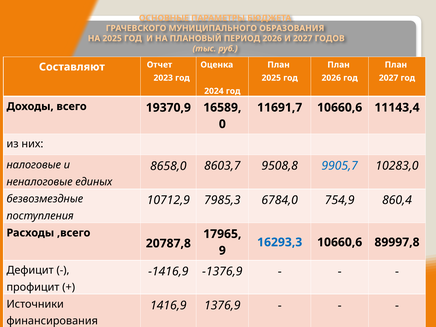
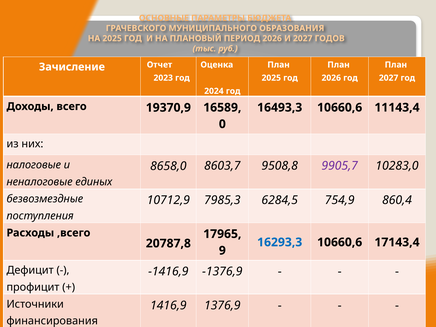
Составляют: Составляют -> Зачисление
11691,7: 11691,7 -> 16493,3
9905,7 colour: blue -> purple
6784,0: 6784,0 -> 6284,5
89997,8: 89997,8 -> 17143,4
